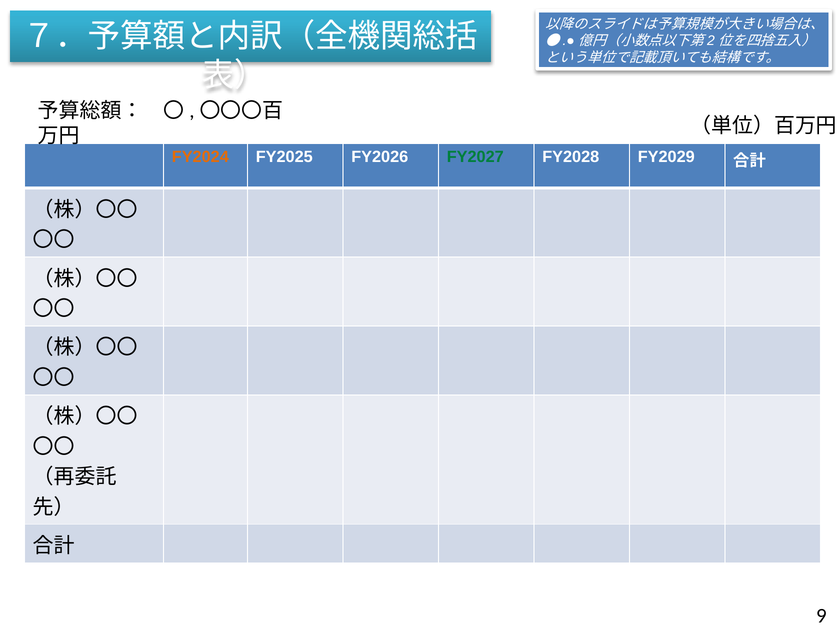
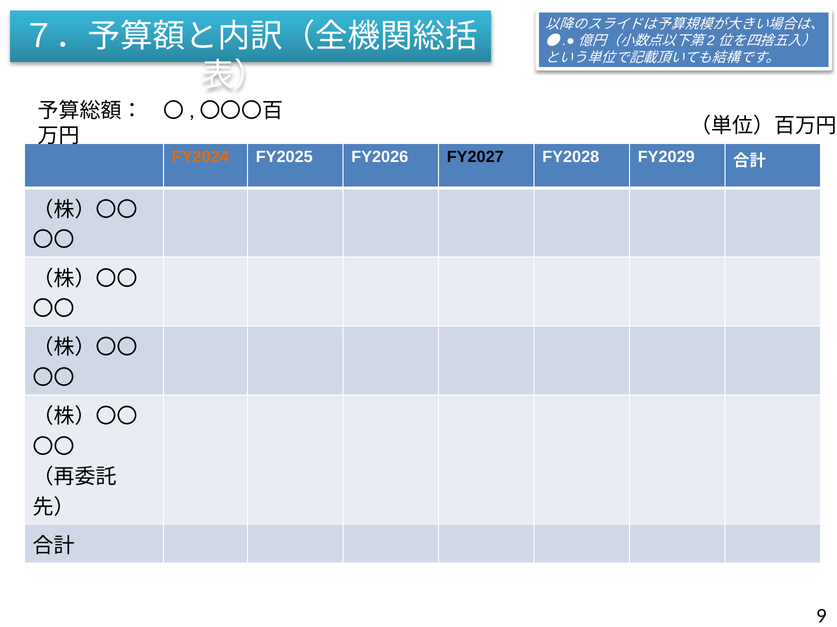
FY2027 colour: green -> black
